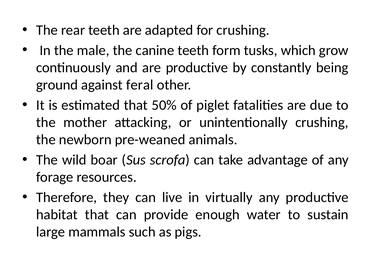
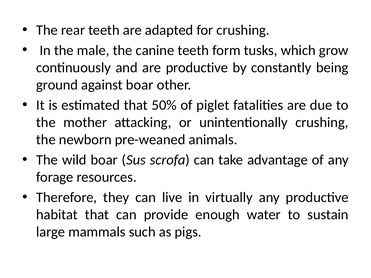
against feral: feral -> boar
